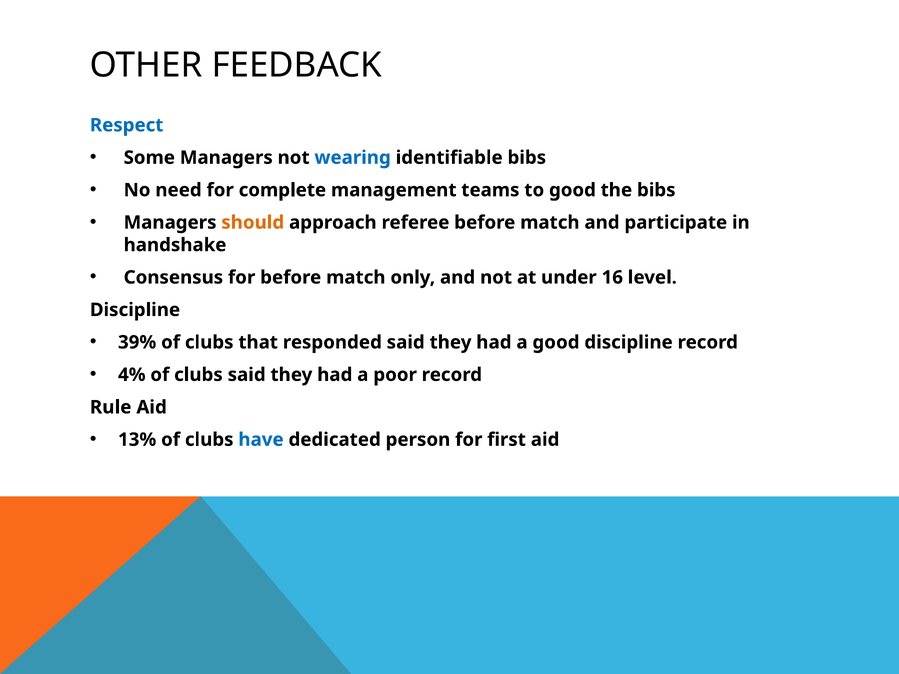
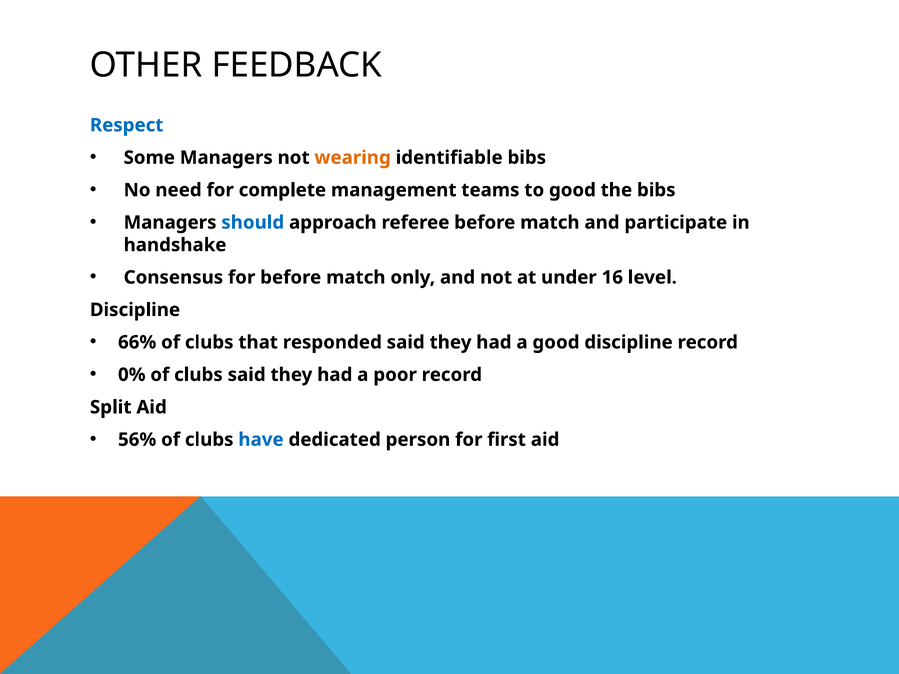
wearing colour: blue -> orange
should colour: orange -> blue
39%: 39% -> 66%
4%: 4% -> 0%
Rule: Rule -> Split
13%: 13% -> 56%
